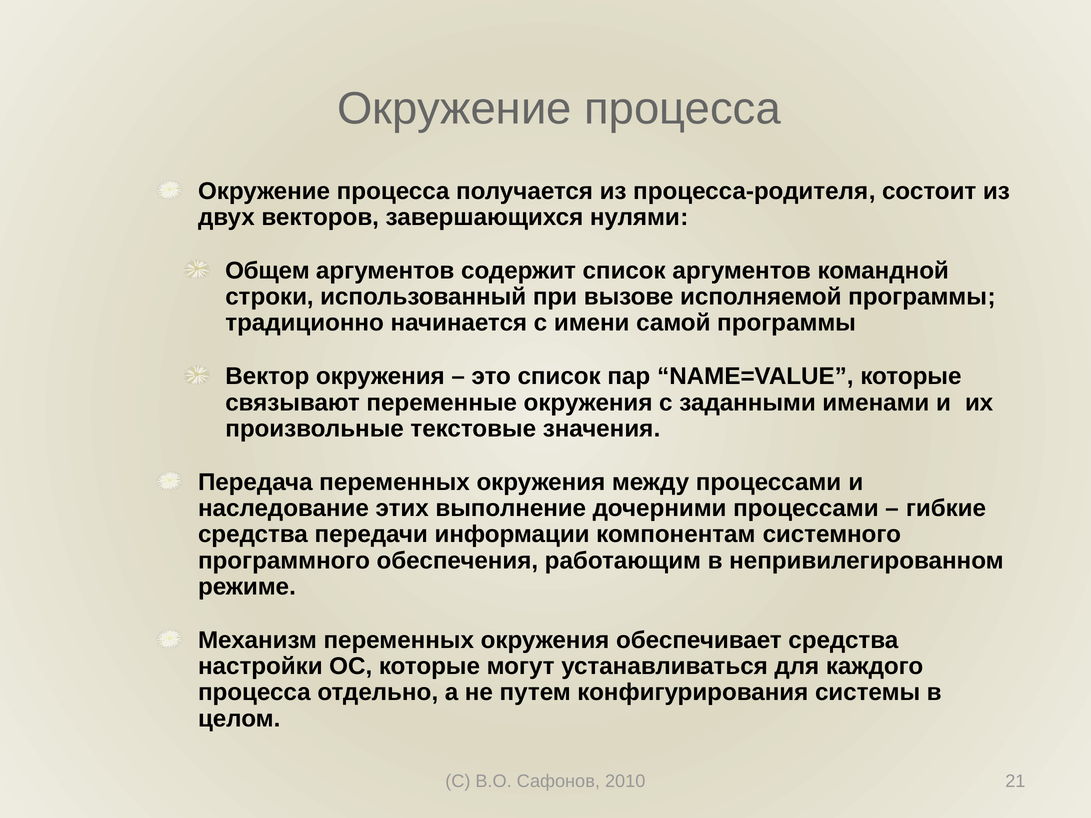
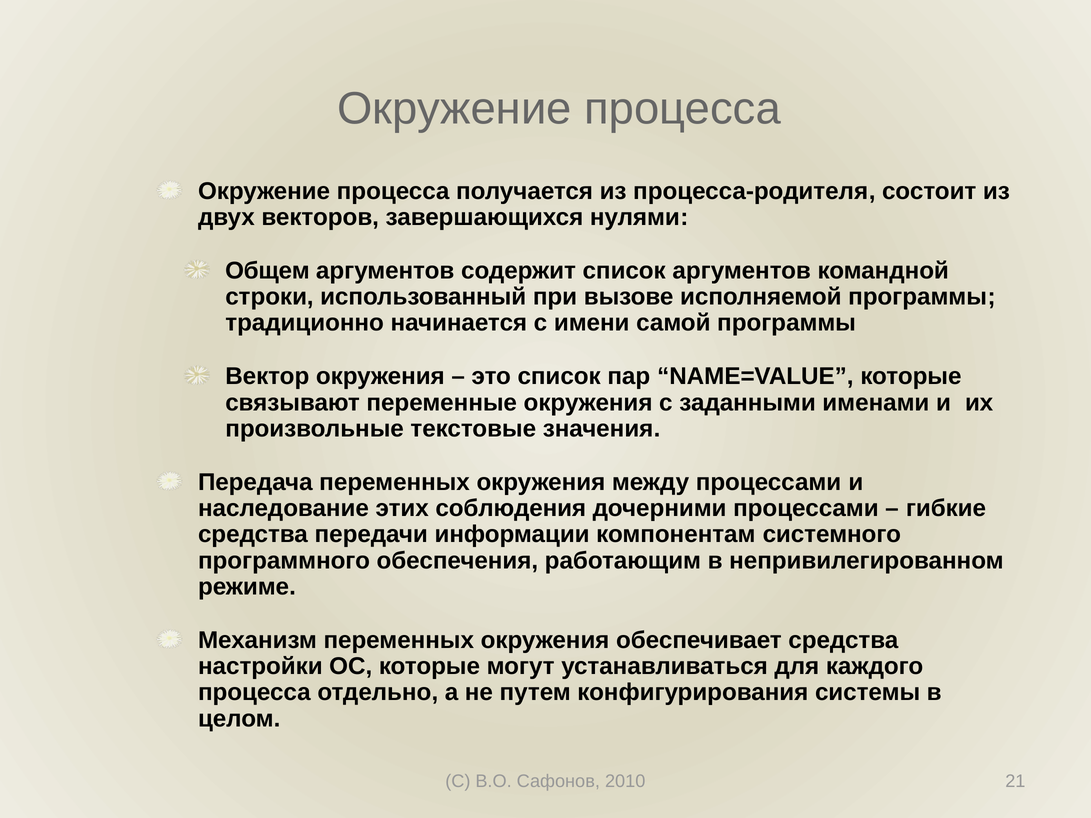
выполнение: выполнение -> соблюдения
